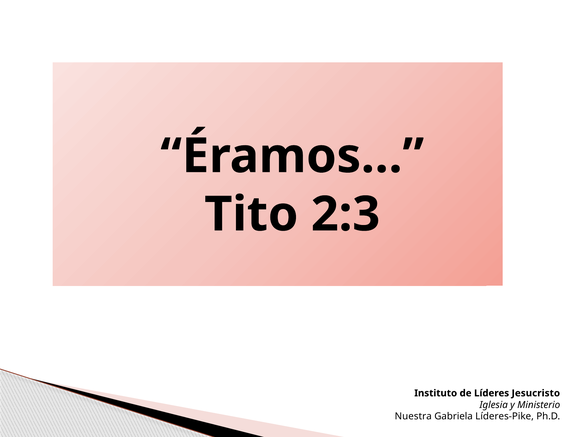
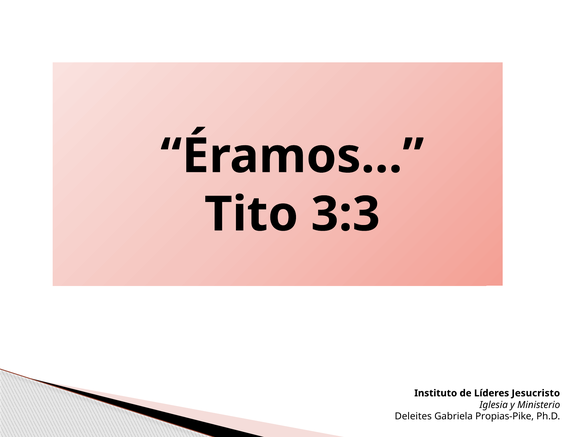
2:3: 2:3 -> 3:3
Nuestra: Nuestra -> Deleites
Líderes-Pike: Líderes-Pike -> Propias-Pike
